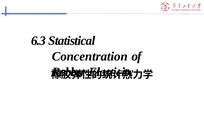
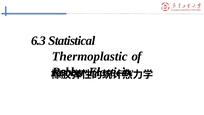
Concentration: Concentration -> Thermoplastic
